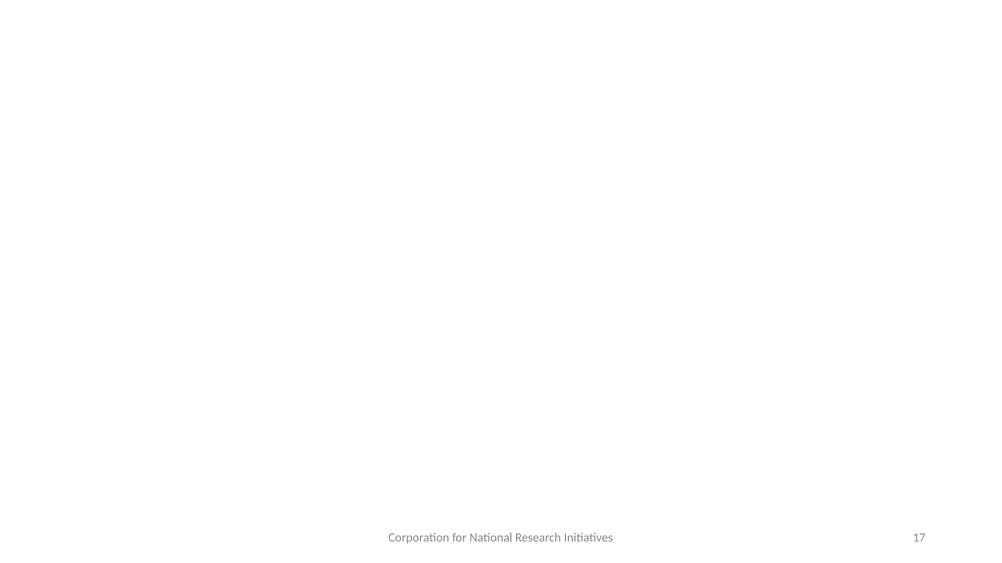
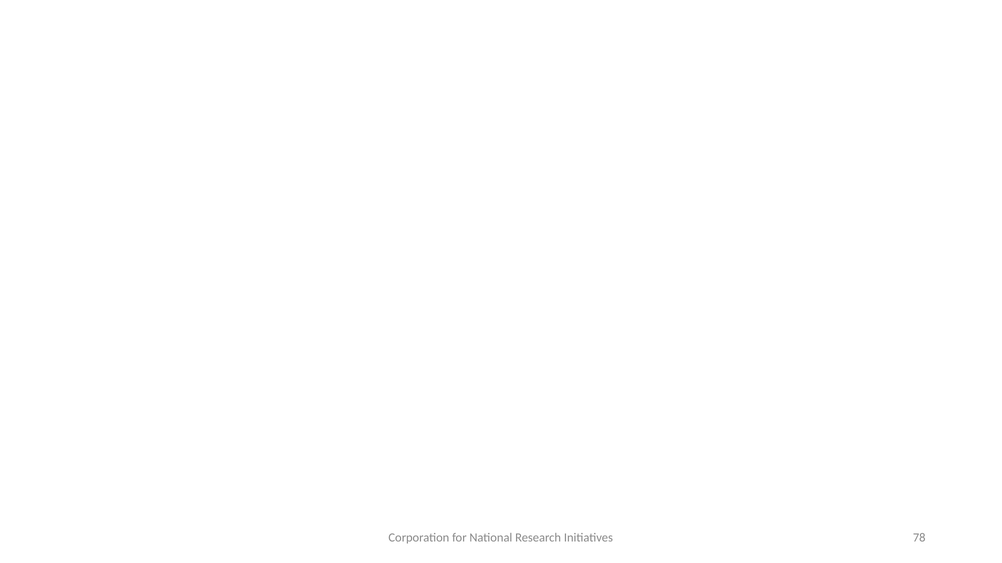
17: 17 -> 78
